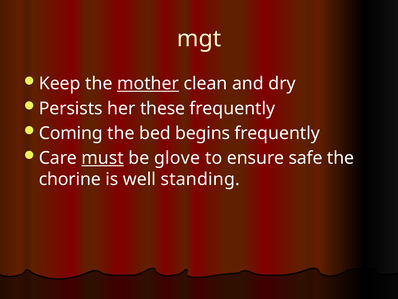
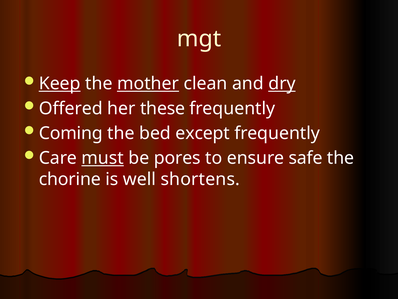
Keep underline: none -> present
dry underline: none -> present
Persists: Persists -> Offered
begins: begins -> except
glove: glove -> pores
standing: standing -> shortens
